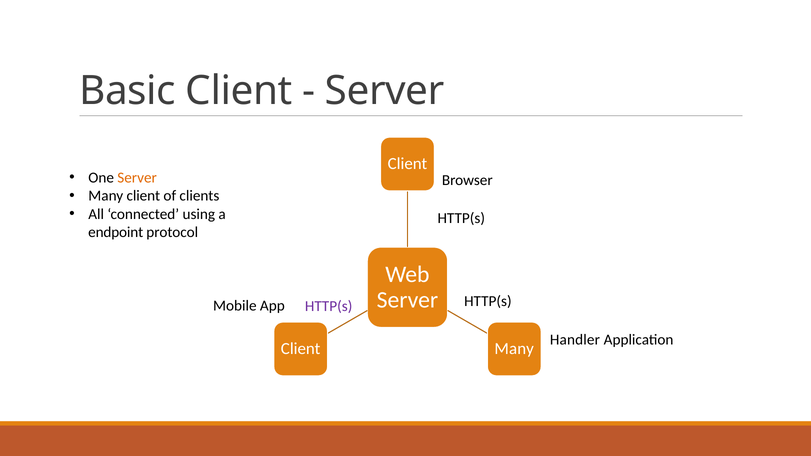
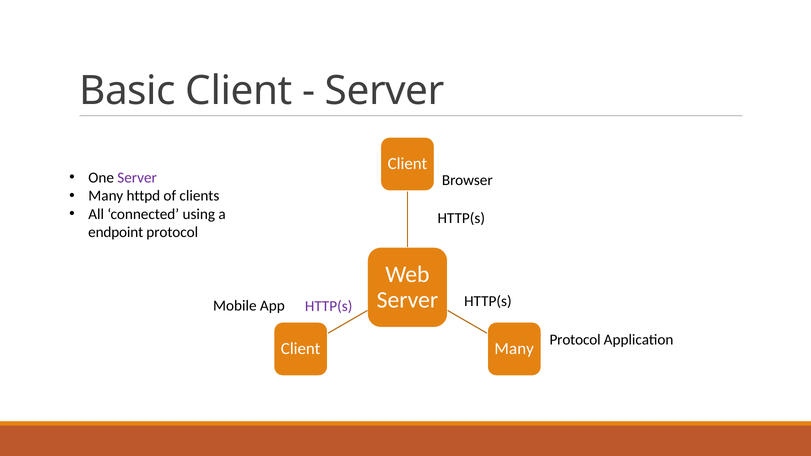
Server at (137, 178) colour: orange -> purple
client at (143, 196): client -> httpd
Handler at (575, 340): Handler -> Protocol
